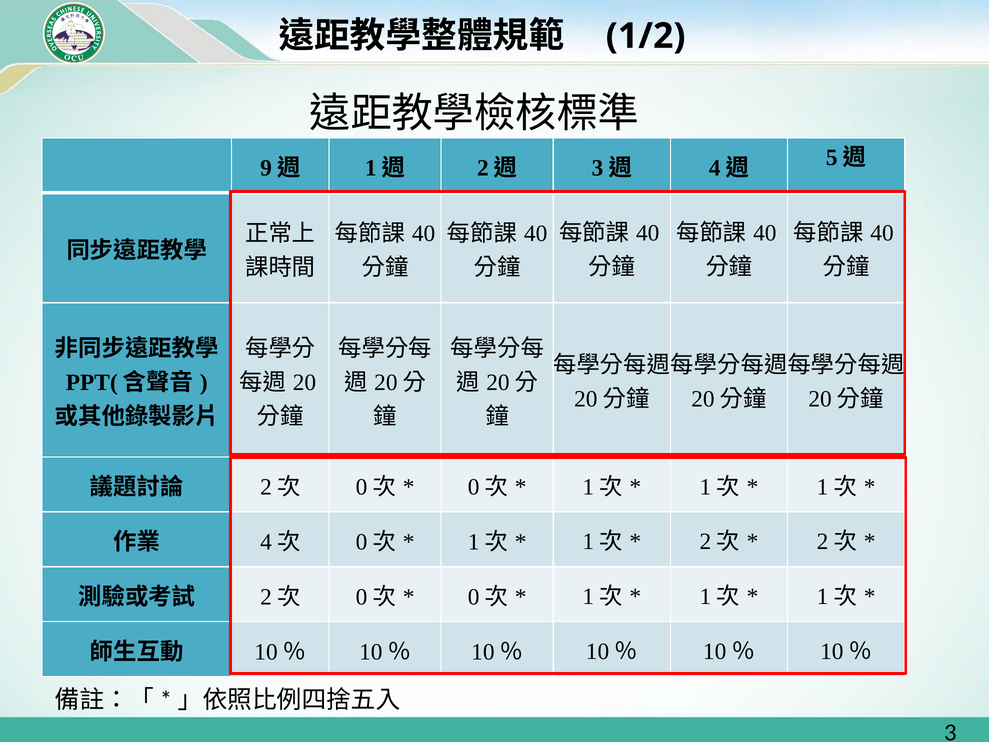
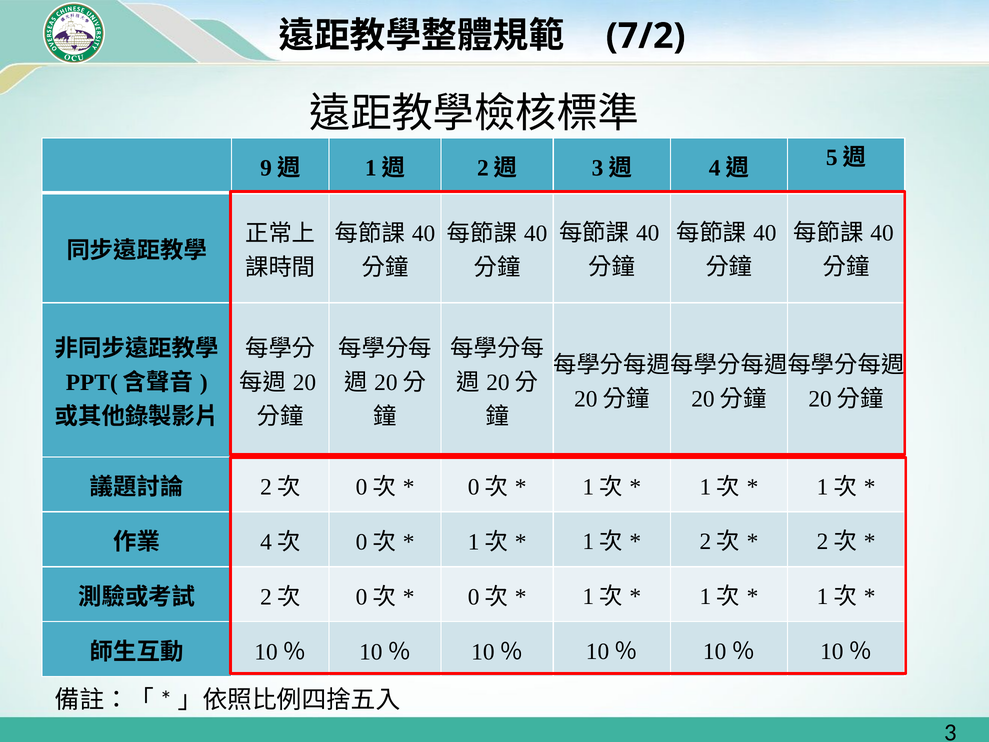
1/2: 1/2 -> 7/2
